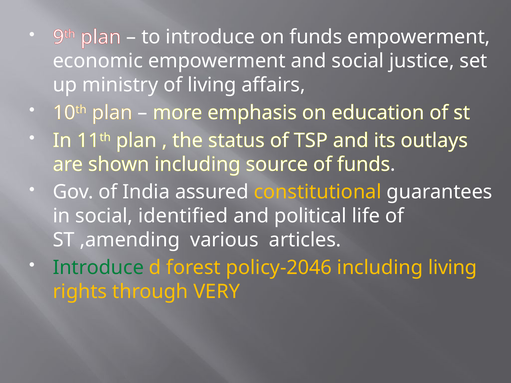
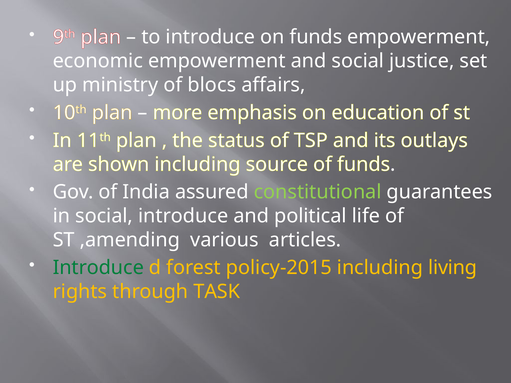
of living: living -> blocs
constitutional colour: yellow -> light green
social identified: identified -> introduce
policy-2046: policy-2046 -> policy-2015
VERY: VERY -> TASK
